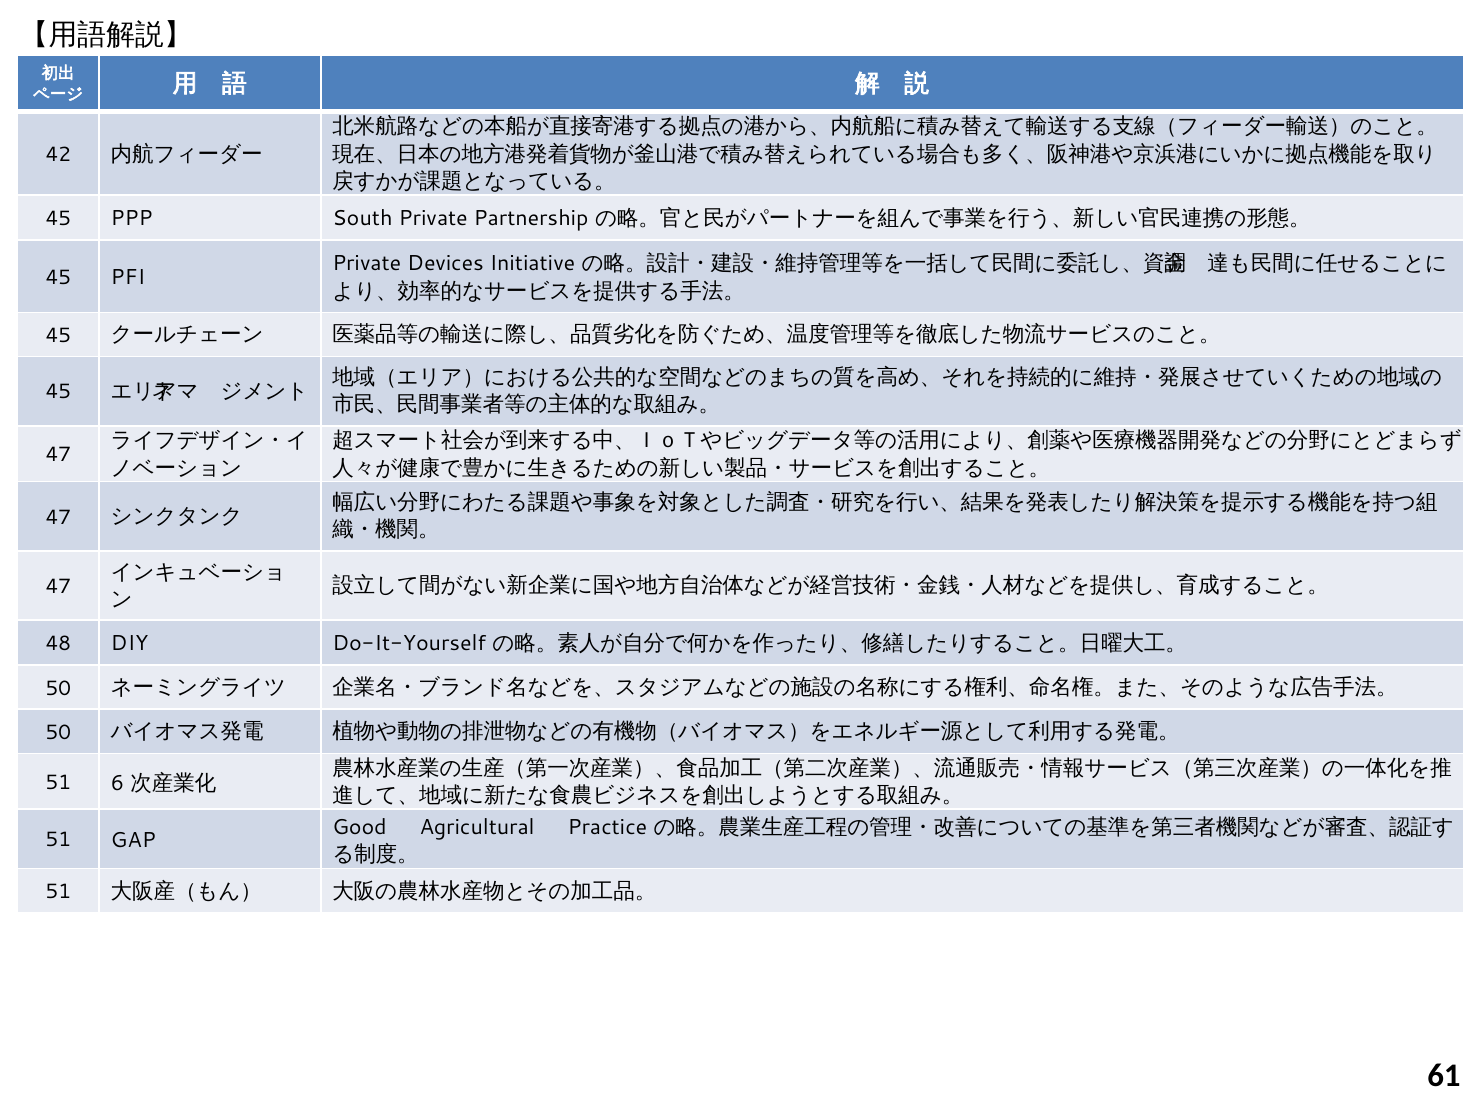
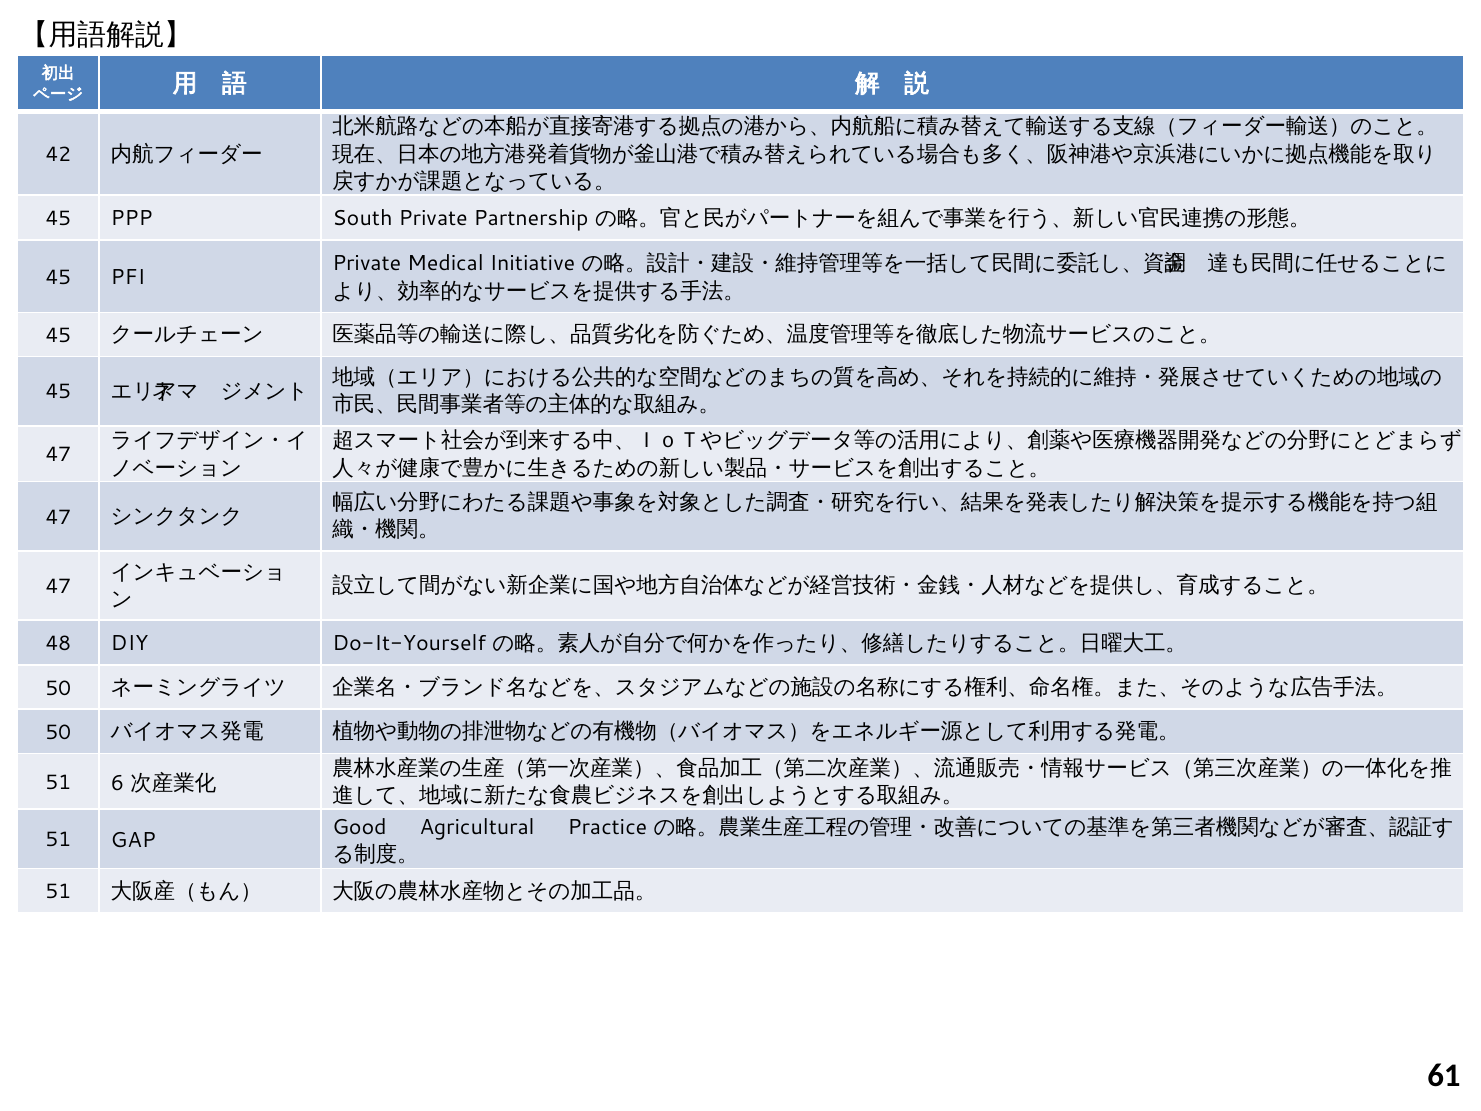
Devices: Devices -> Medical
